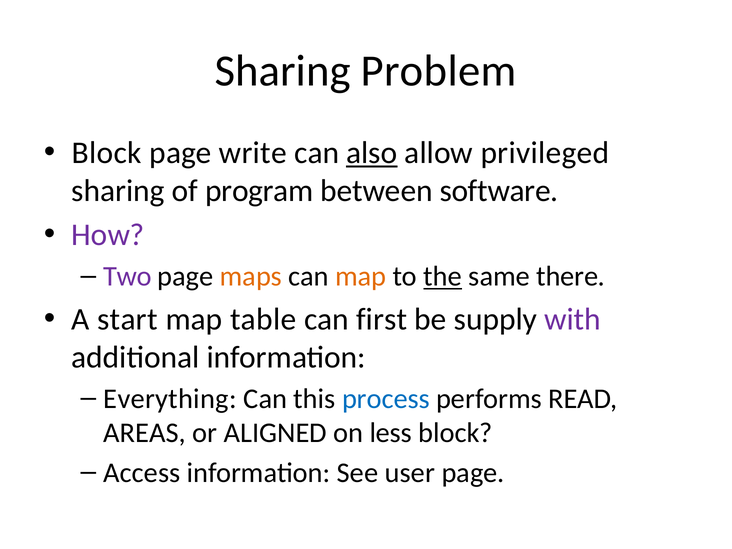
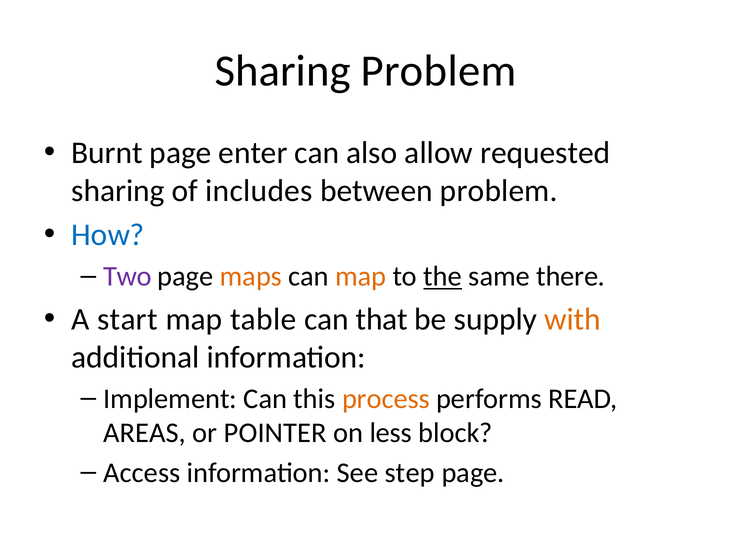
Block at (107, 153): Block -> Burnt
write: write -> enter
also underline: present -> none
privileged: privileged -> requested
program: program -> includes
between software: software -> problem
How colour: purple -> blue
first: first -> that
with colour: purple -> orange
Everything: Everything -> Implement
process colour: blue -> orange
ALIGNED: ALIGNED -> POINTER
user: user -> step
